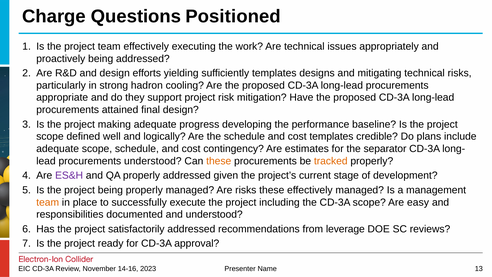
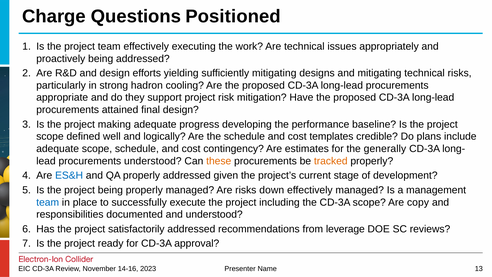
sufficiently templates: templates -> mitigating
separator: separator -> generally
ES&H colour: purple -> blue
risks these: these -> down
team at (48, 202) colour: orange -> blue
easy: easy -> copy
